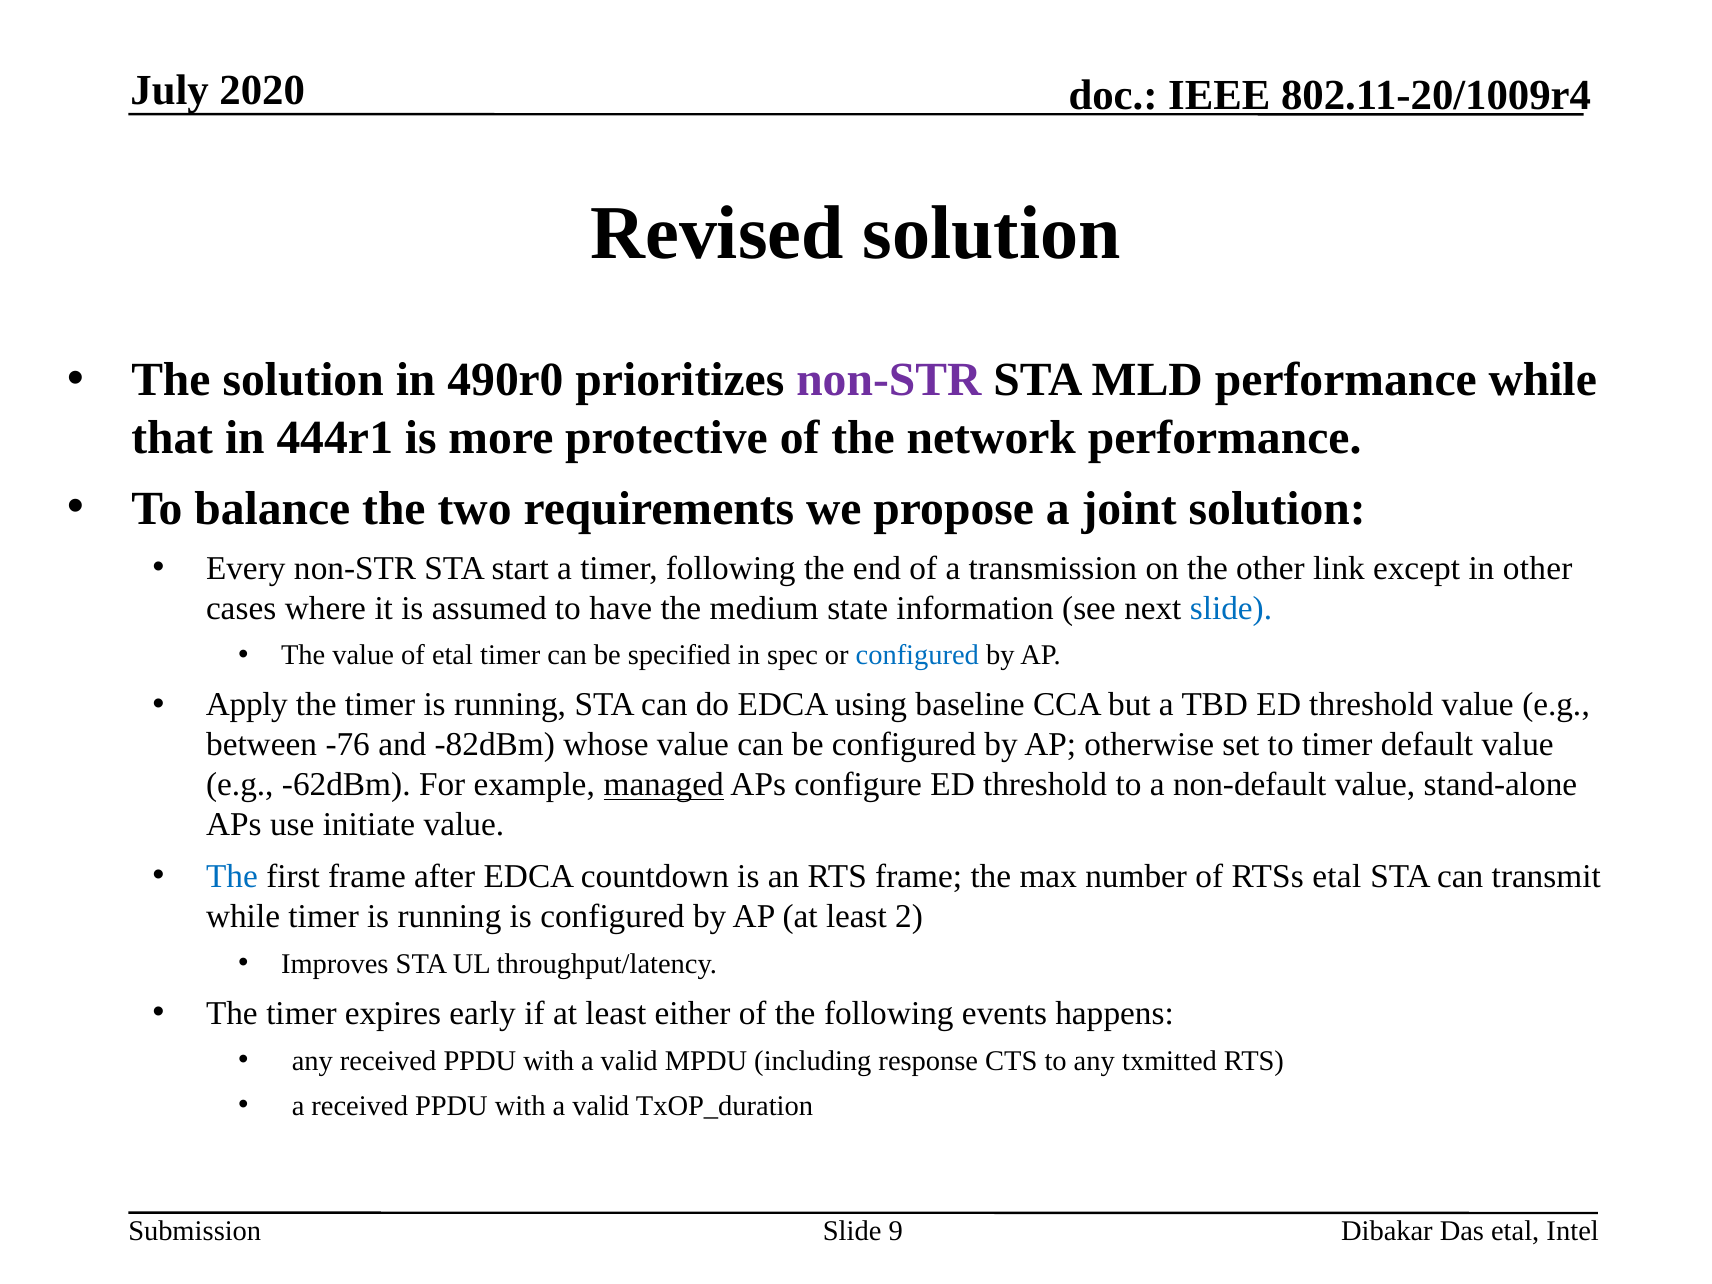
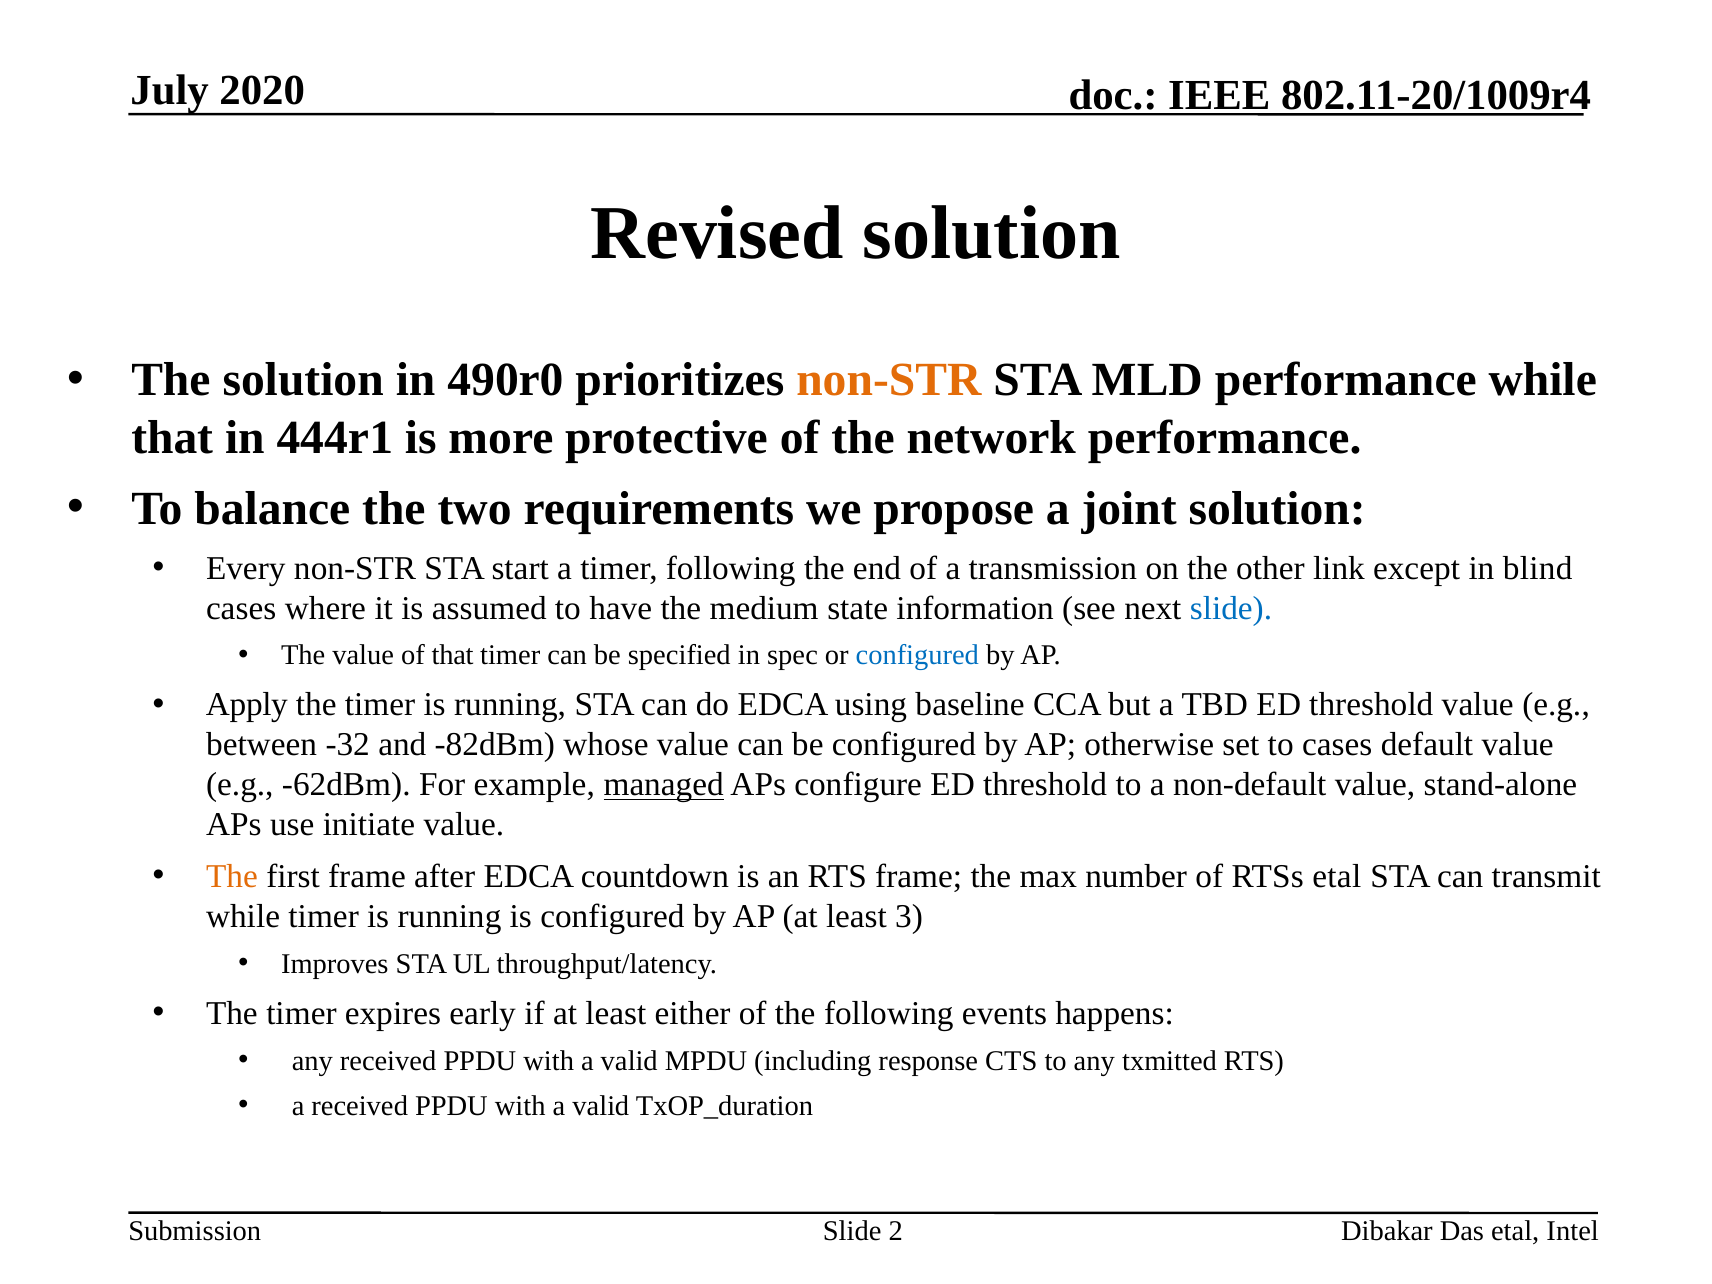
non-STR at (889, 380) colour: purple -> orange
in other: other -> blind
of etal: etal -> that
-76: -76 -> -32
to timer: timer -> cases
The at (232, 877) colour: blue -> orange
2: 2 -> 3
9: 9 -> 2
